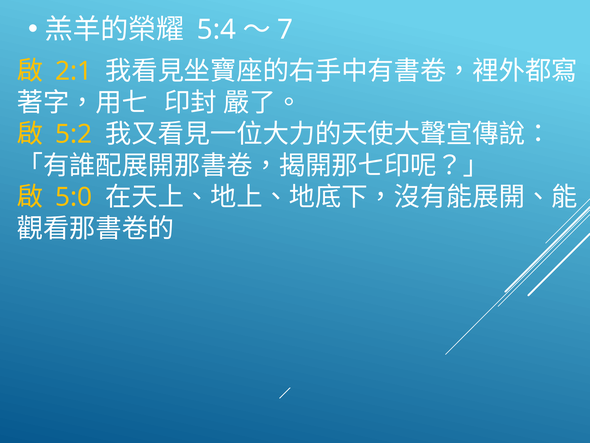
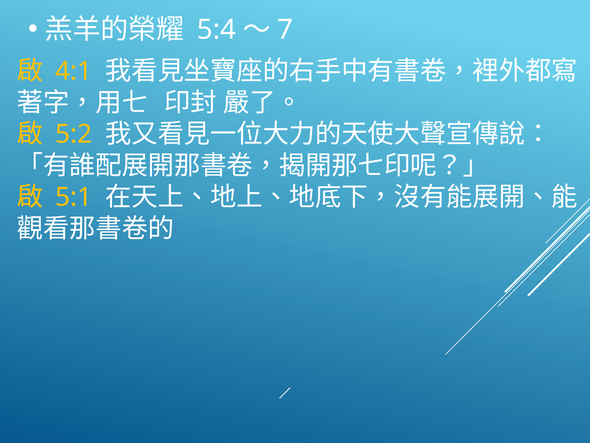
2:1: 2:1 -> 4:1
5:0: 5:0 -> 5:1
